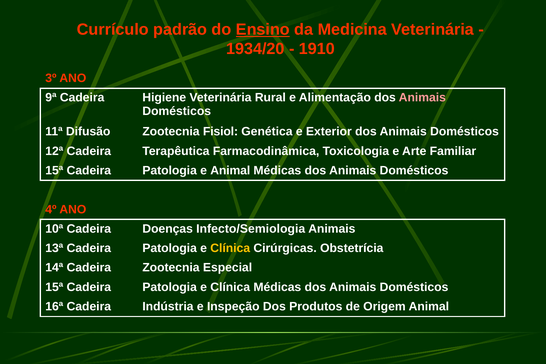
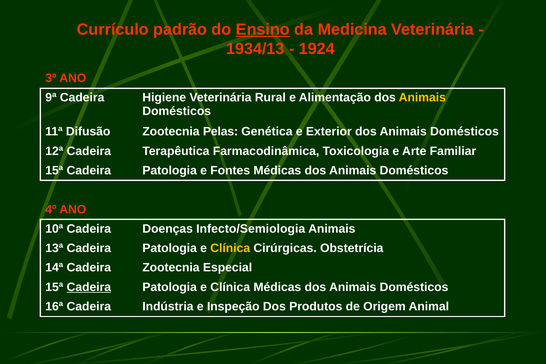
1934/20: 1934/20 -> 1934/13
1910: 1910 -> 1924
Animais at (422, 98) colour: pink -> yellow
Fisiol: Fisiol -> Pelas
e Animal: Animal -> Fontes
Cadeira at (89, 287) underline: none -> present
